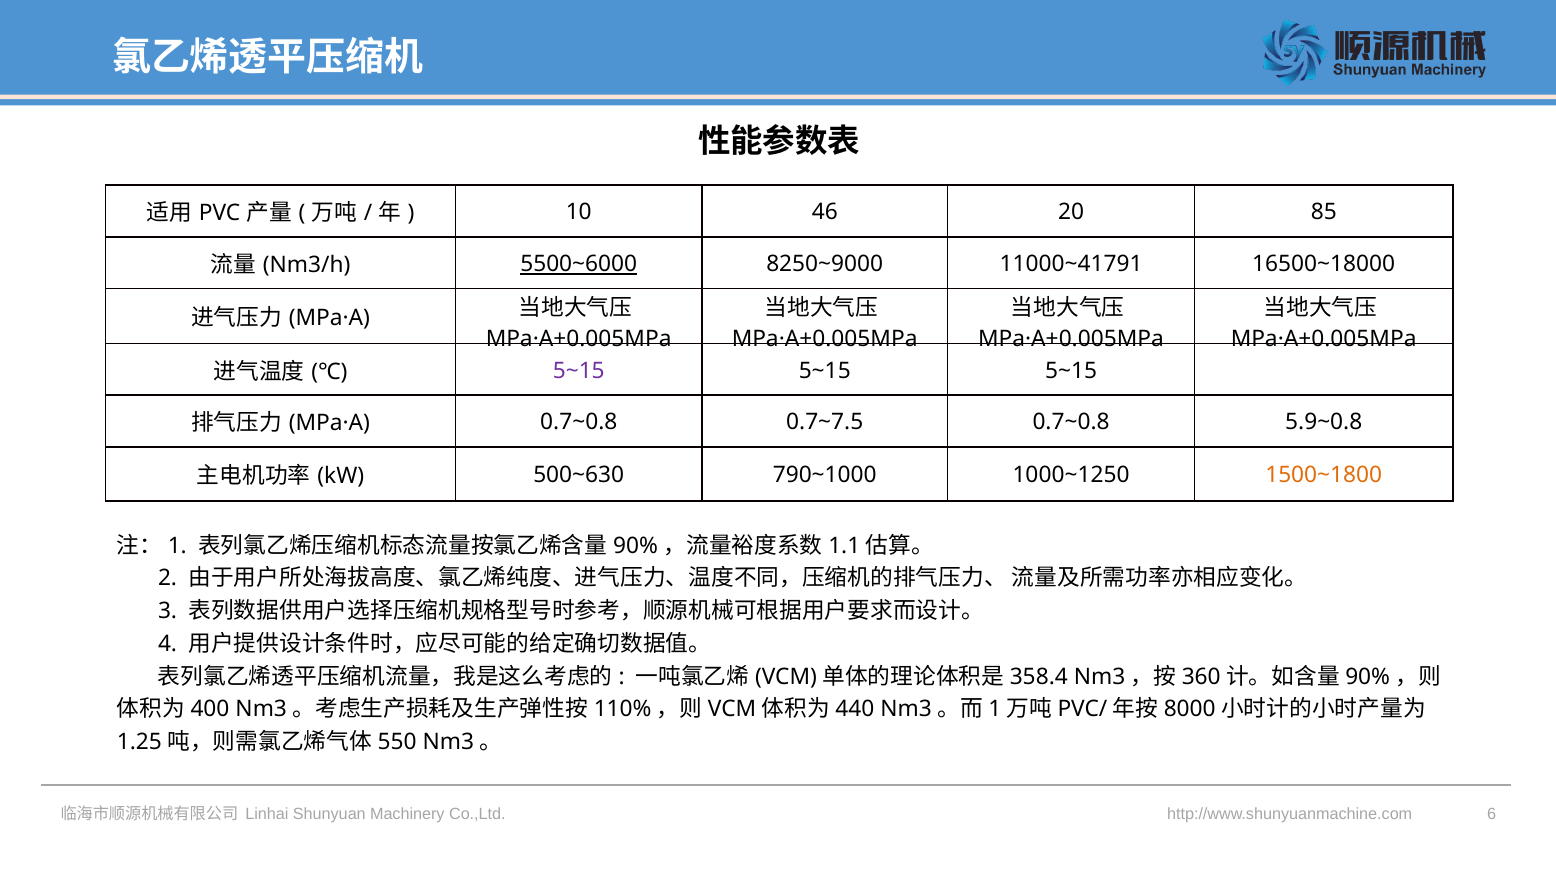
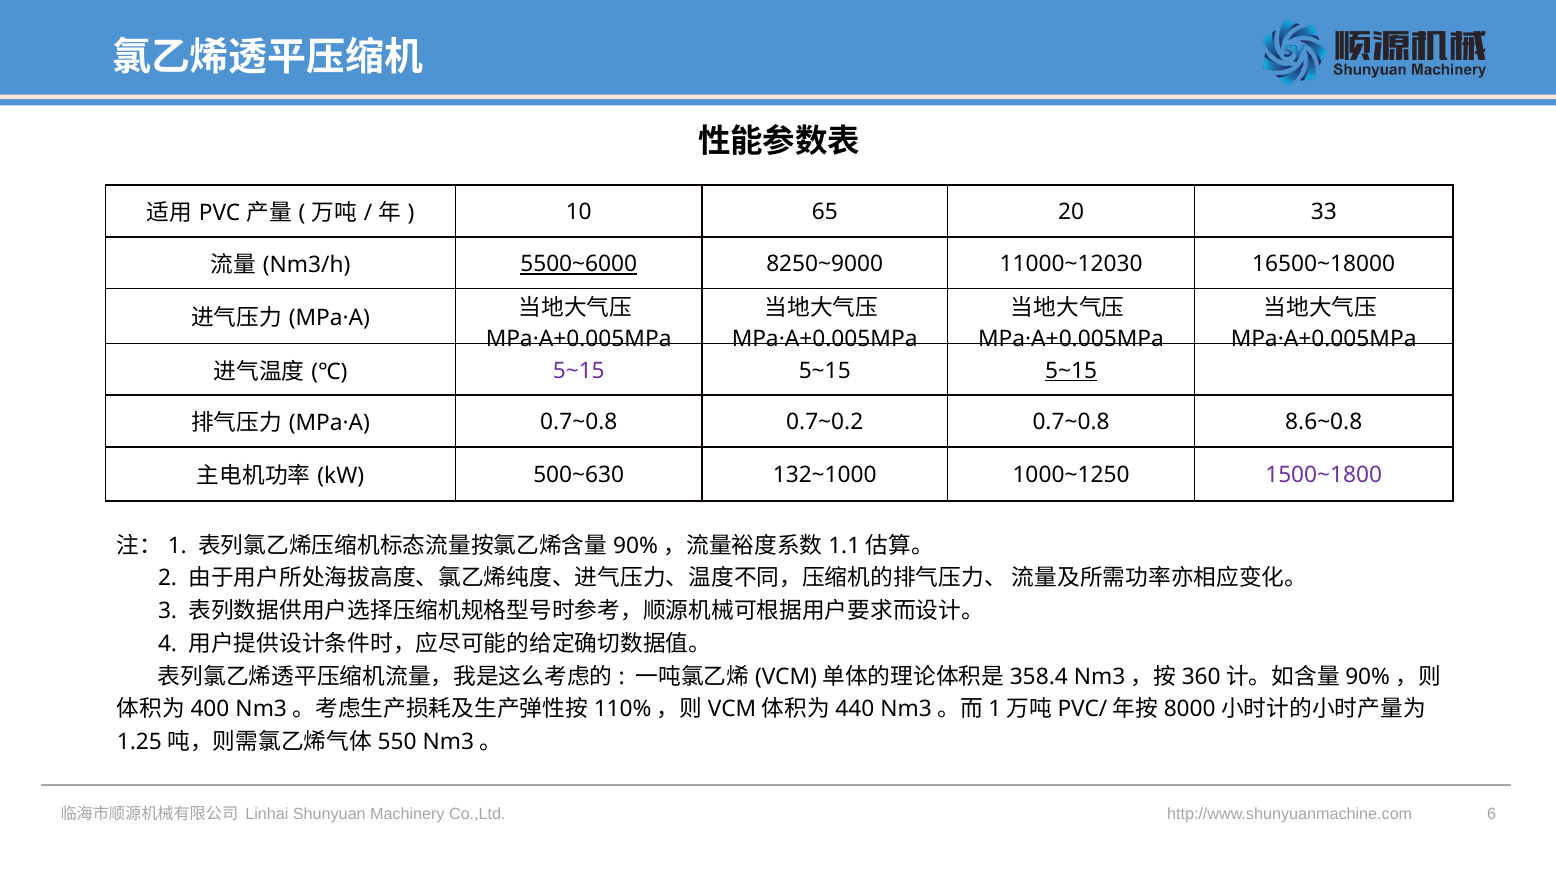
46: 46 -> 65
85: 85 -> 33
11000~41791: 11000~41791 -> 11000~12030
5~15 at (1071, 370) underline: none -> present
0.7~7.5: 0.7~7.5 -> 0.7~0.2
5.9~0.8: 5.9~0.8 -> 8.6~0.8
790~1000: 790~1000 -> 132~1000
1500~1800 colour: orange -> purple
